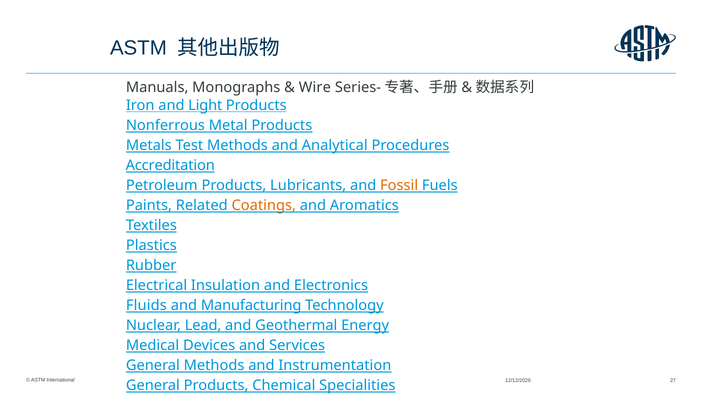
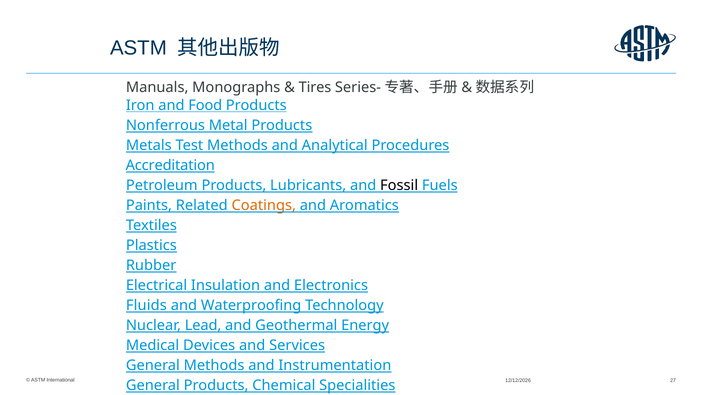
Wire: Wire -> Tires
Light: Light -> Food
Fossil colour: orange -> black
Manufacturing: Manufacturing -> Waterproofing
